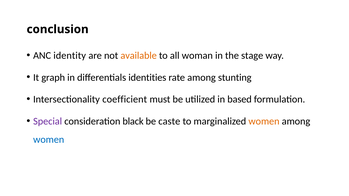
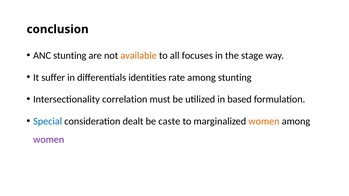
ANC identity: identity -> stunting
woman: woman -> focuses
graph: graph -> suffer
coefficient: coefficient -> correlation
Special colour: purple -> blue
black: black -> dealt
women at (49, 140) colour: blue -> purple
